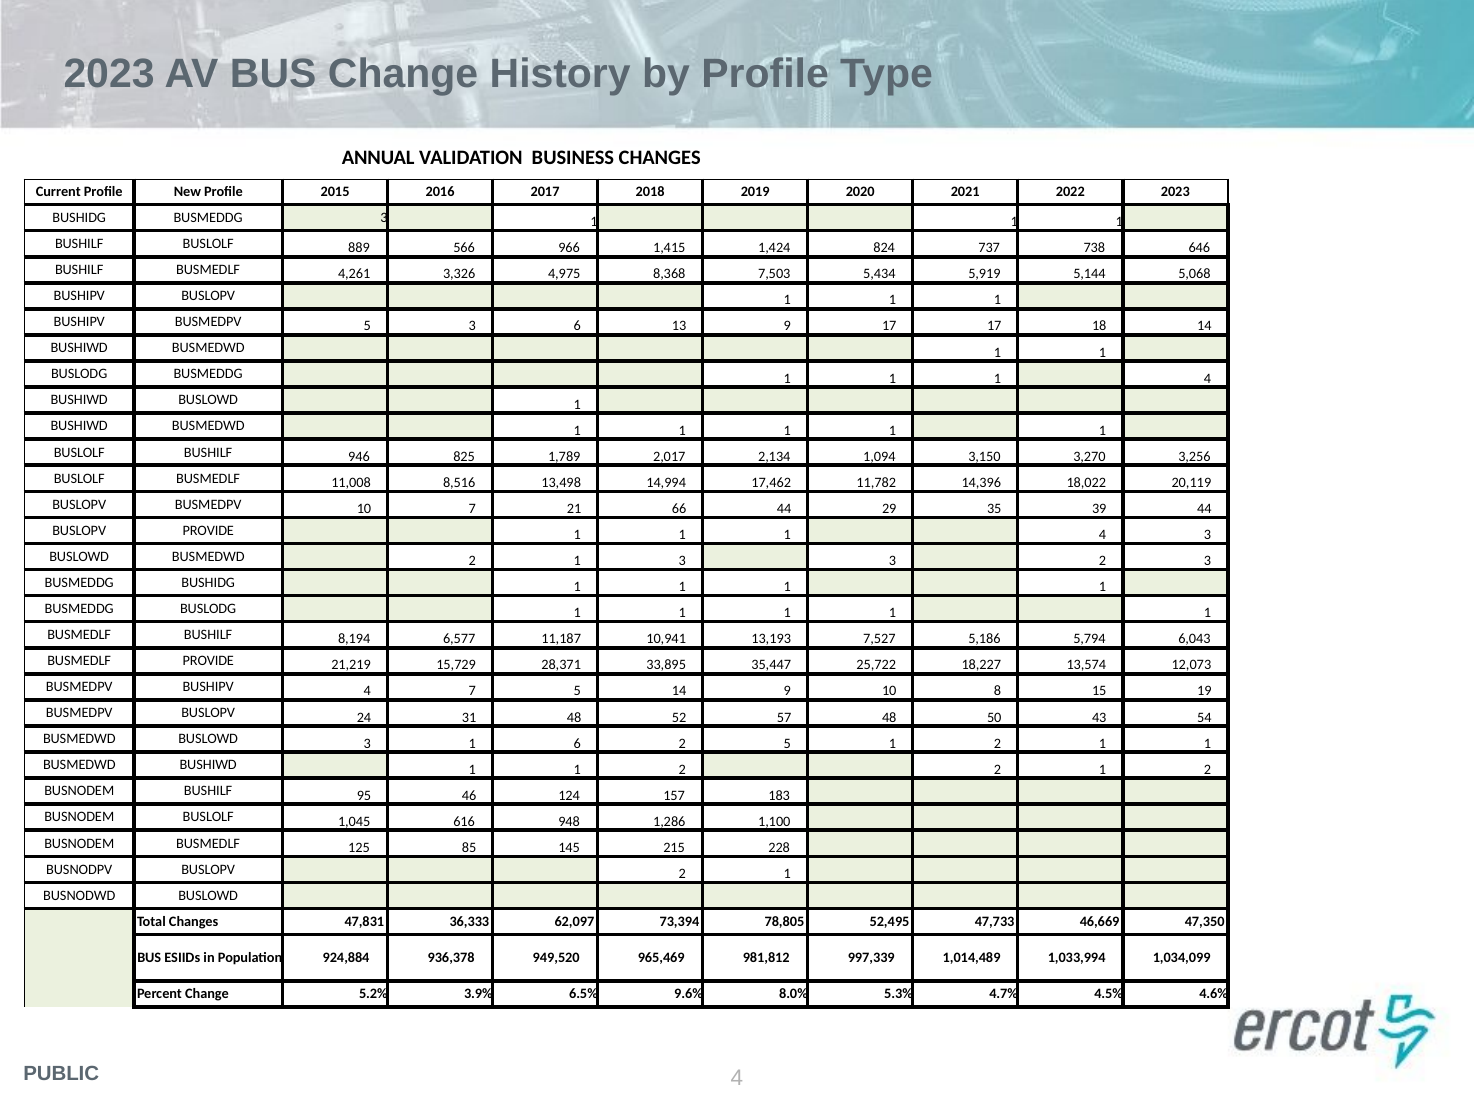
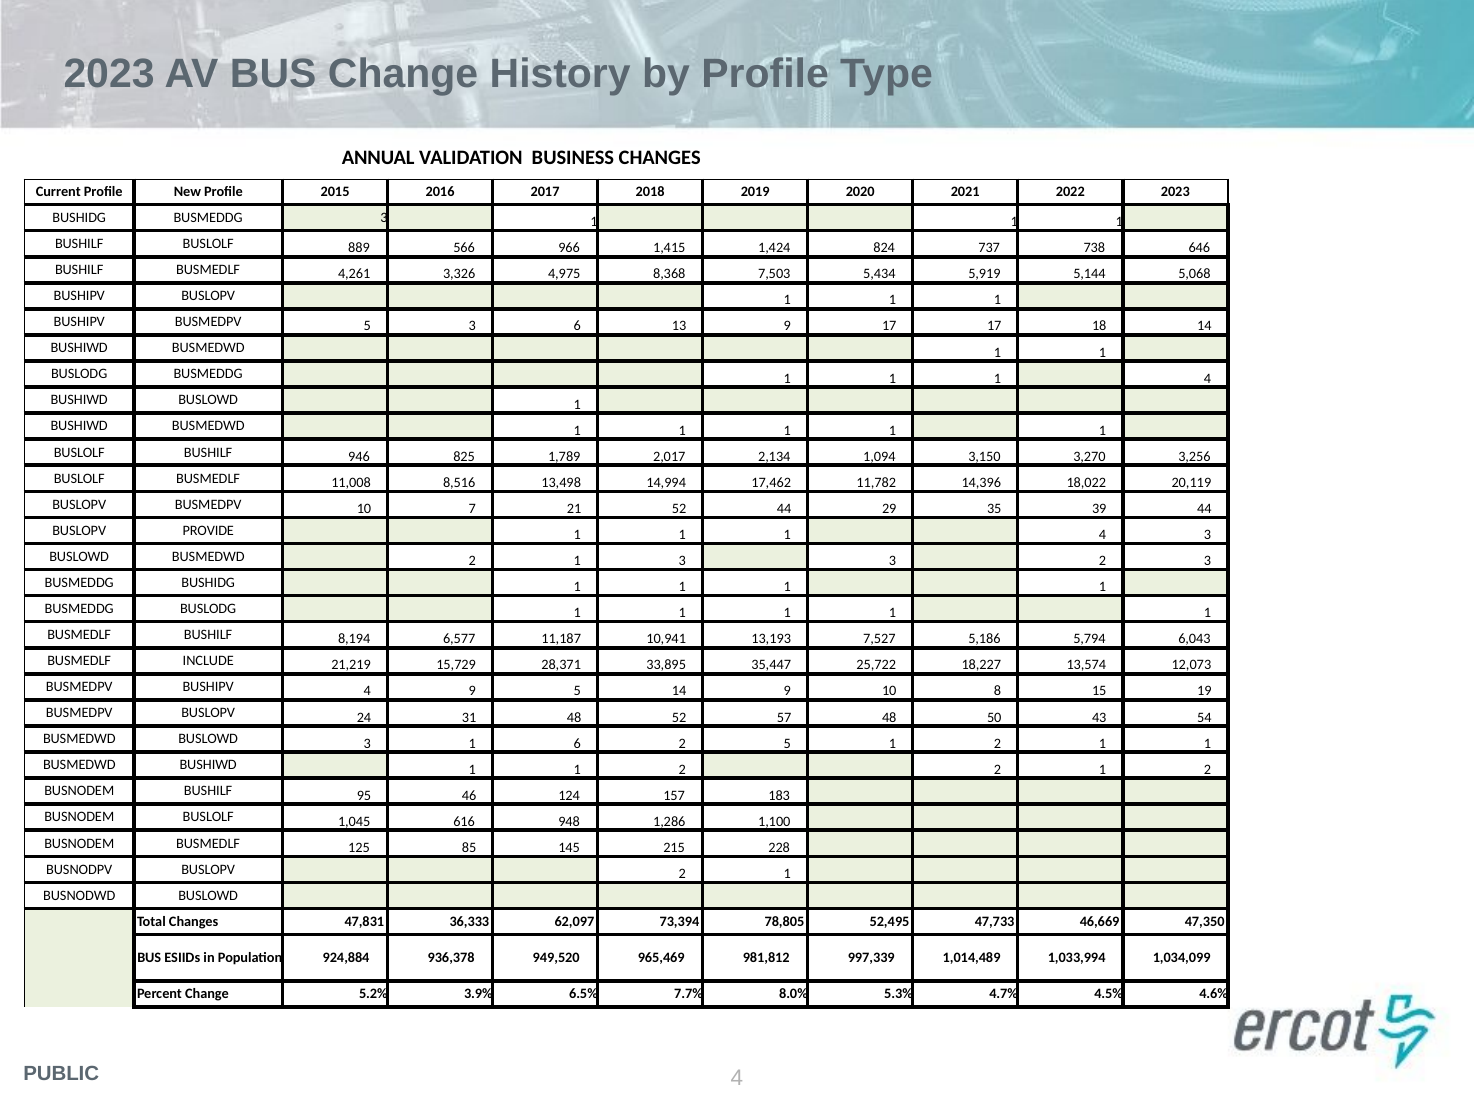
21 66: 66 -> 52
BUSMEDLF PROVIDE: PROVIDE -> INCLUDE
4 7: 7 -> 9
9.6%: 9.6% -> 7.7%
